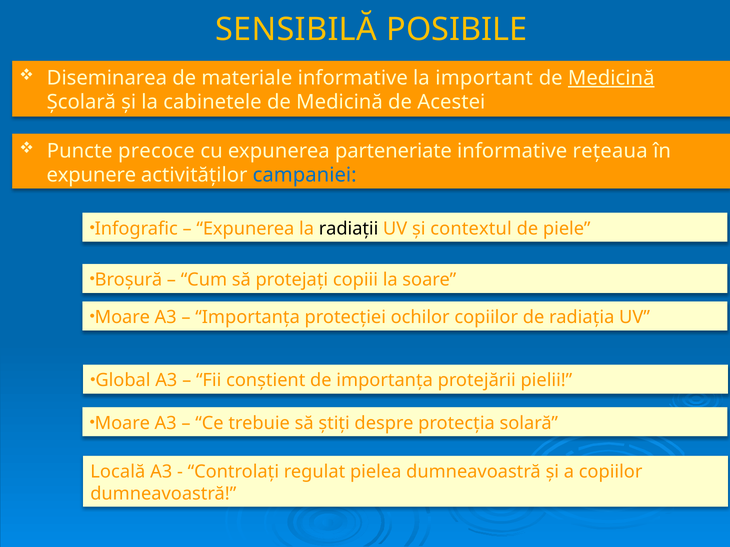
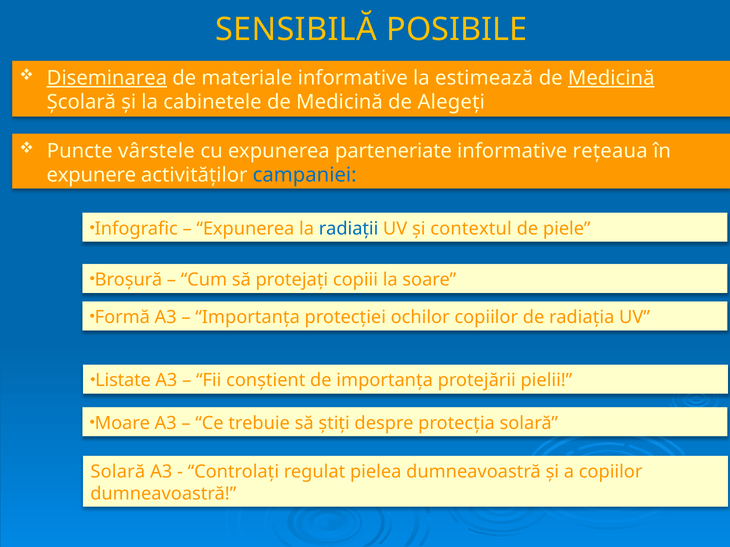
Diseminarea underline: none -> present
important: important -> estimează
Acestei: Acestei -> Alegeţi
precoce: precoce -> vârstele
radiaţii colour: black -> blue
Moare at (122, 318): Moare -> Formă
Global: Global -> Listate
Locală at (118, 472): Locală -> Solară
